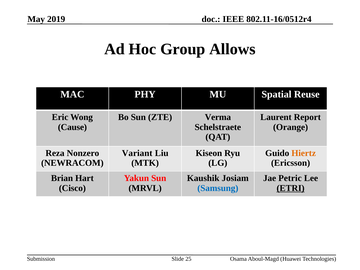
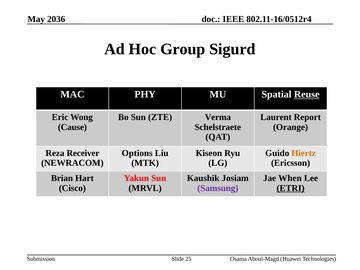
2019: 2019 -> 2036
Allows: Allows -> Sigurd
Reuse underline: none -> present
Nonzero: Nonzero -> Receiver
Variant: Variant -> Options
Petric: Petric -> When
Samsung colour: blue -> purple
